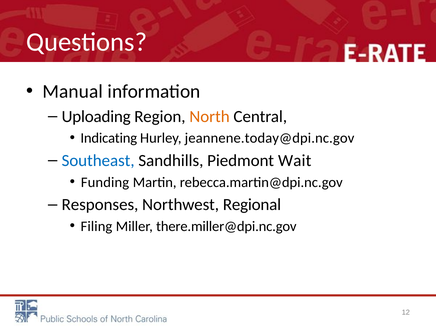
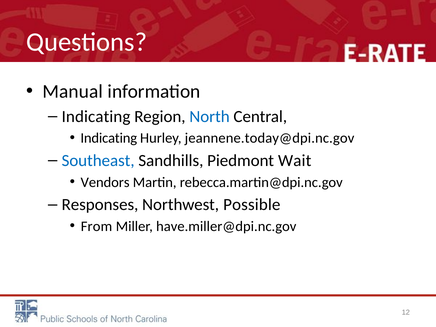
Uploading at (96, 117): Uploading -> Indicating
North colour: orange -> blue
Funding: Funding -> Vendors
Regional: Regional -> Possible
Filing: Filing -> From
there.miller@dpi.nc.gov: there.miller@dpi.nc.gov -> have.miller@dpi.nc.gov
